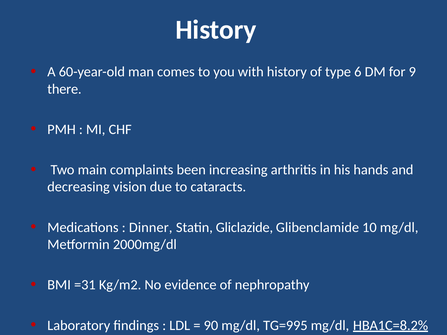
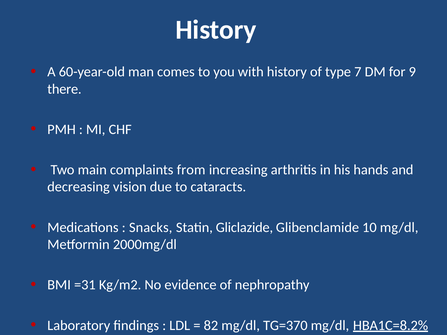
6: 6 -> 7
been: been -> from
Dinner: Dinner -> Snacks
90: 90 -> 82
TG=995: TG=995 -> TG=370
